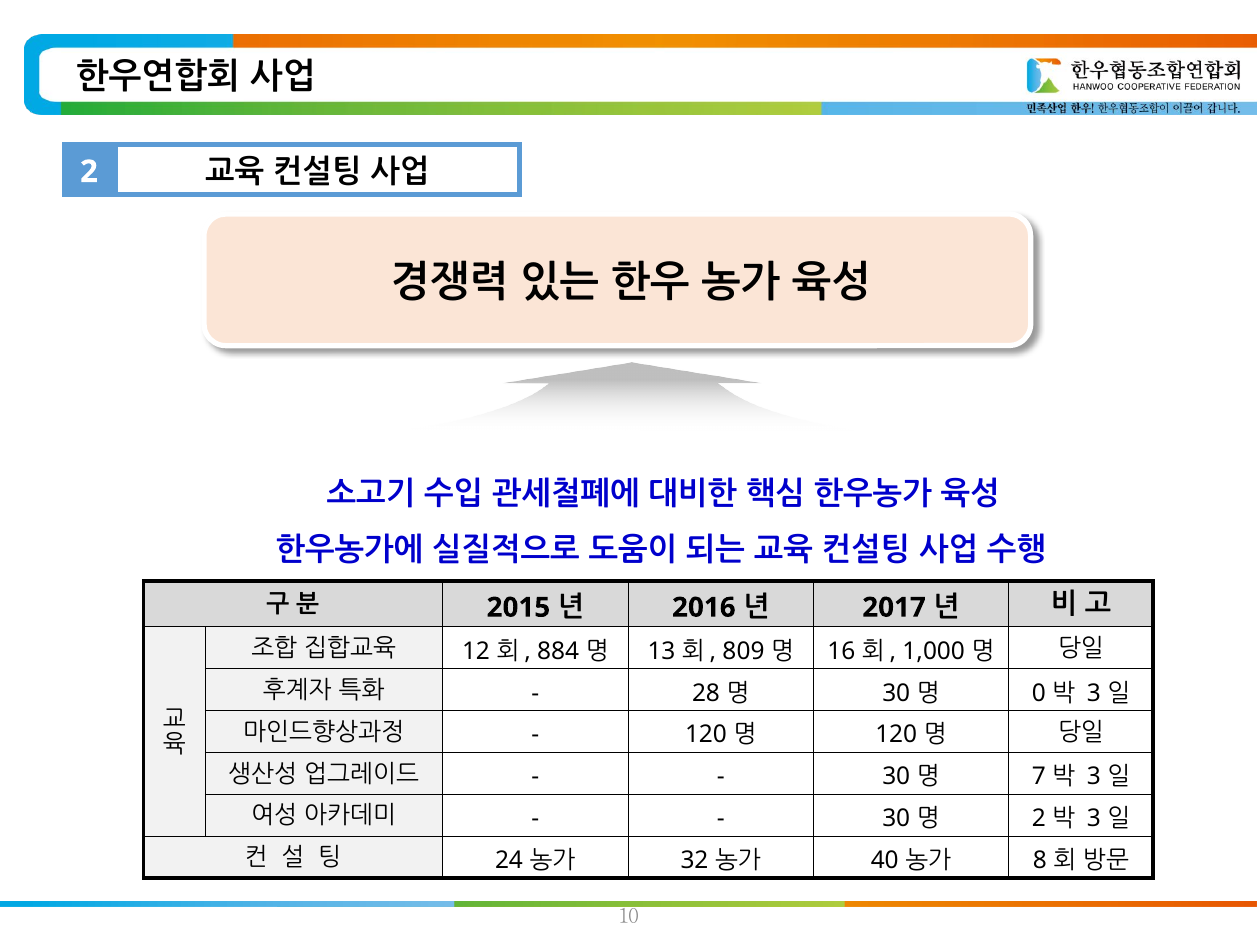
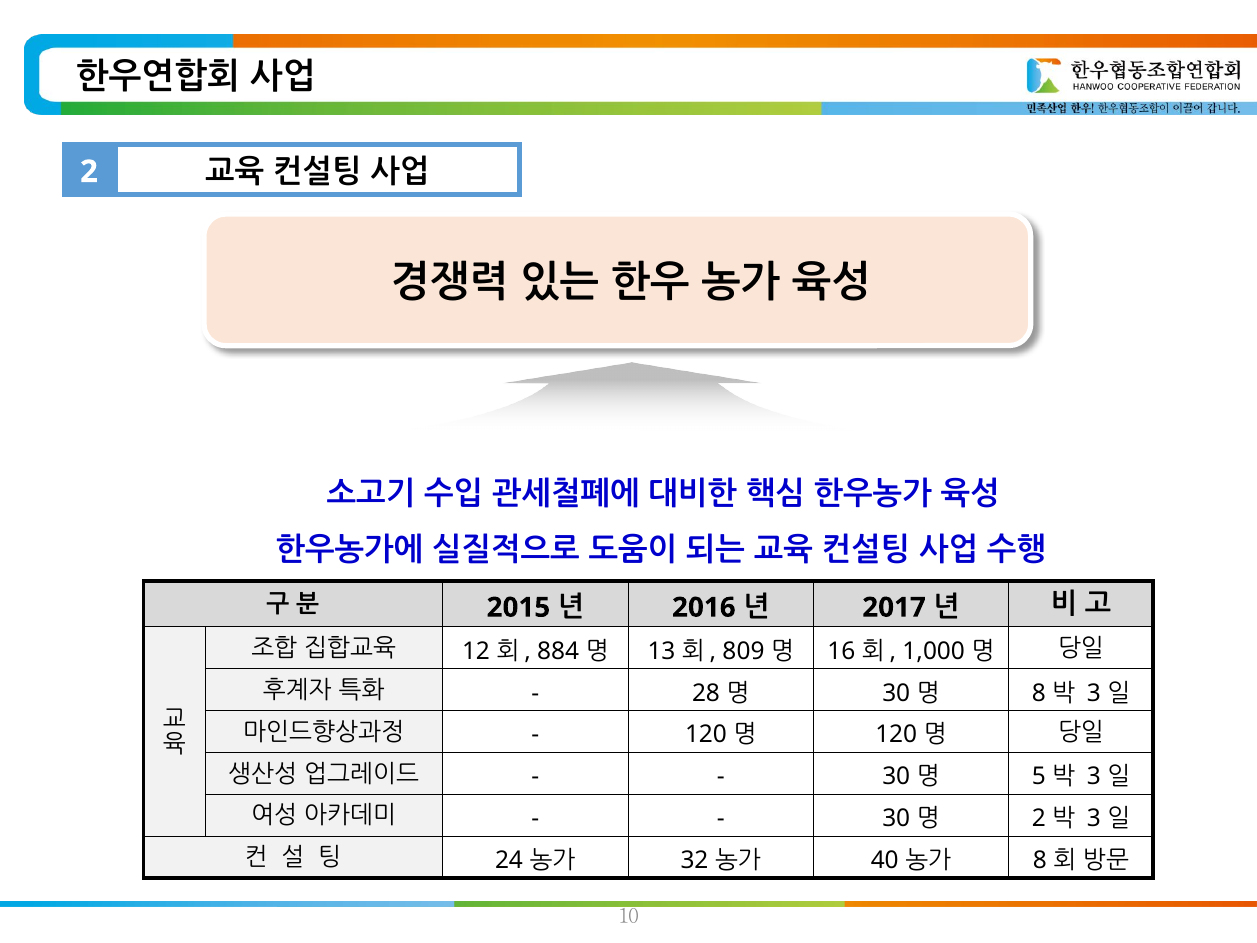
0 at (1039, 693): 0 -> 8
7: 7 -> 5
